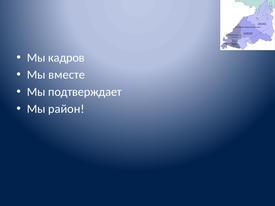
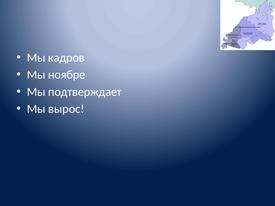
вместе: вместе -> ноябре
район: район -> вырос
